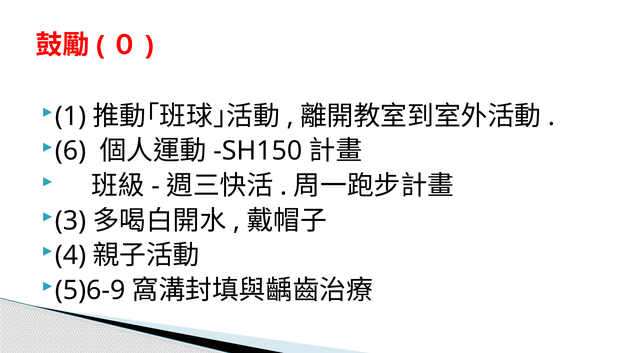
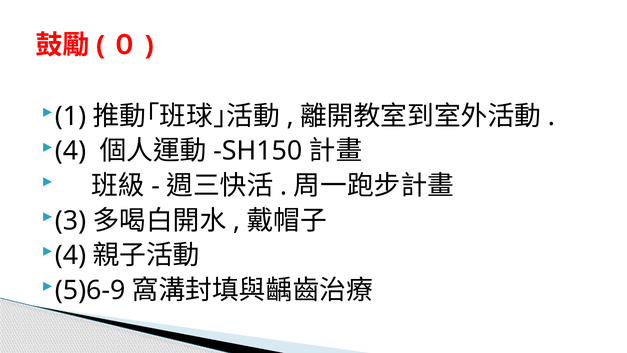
6 at (70, 151): 6 -> 4
